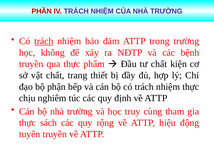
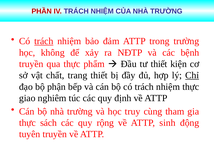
tư chất: chất -> thiết
Chỉ underline: none -> present
chịu: chịu -> giao
hiệu: hiệu -> sinh
